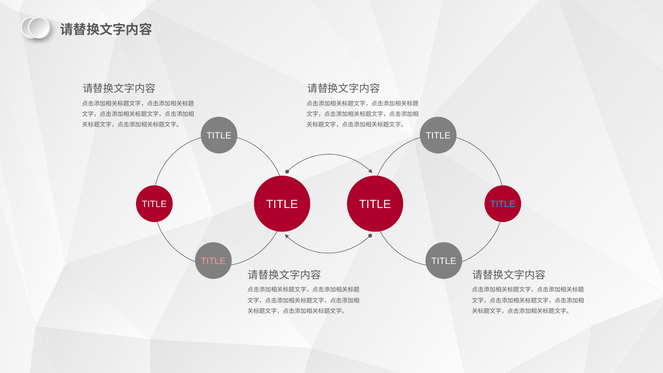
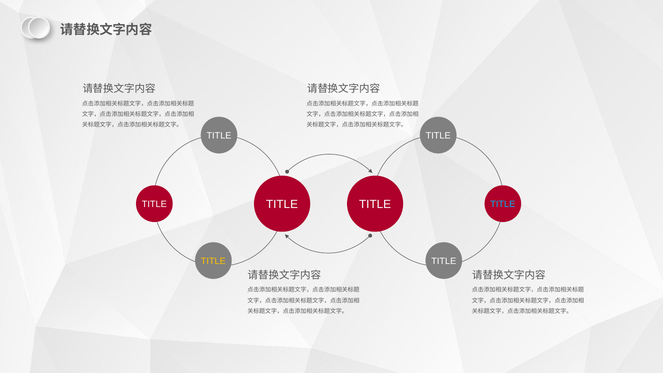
TITLE at (213, 261) colour: pink -> yellow
